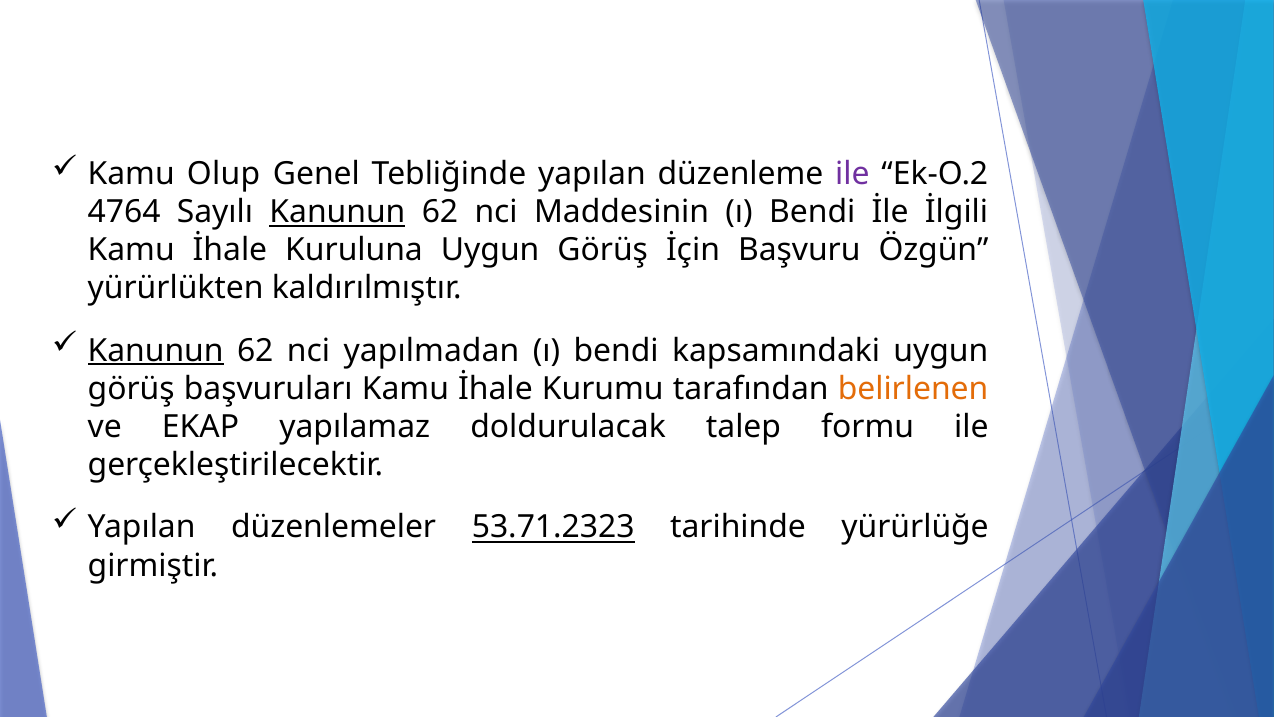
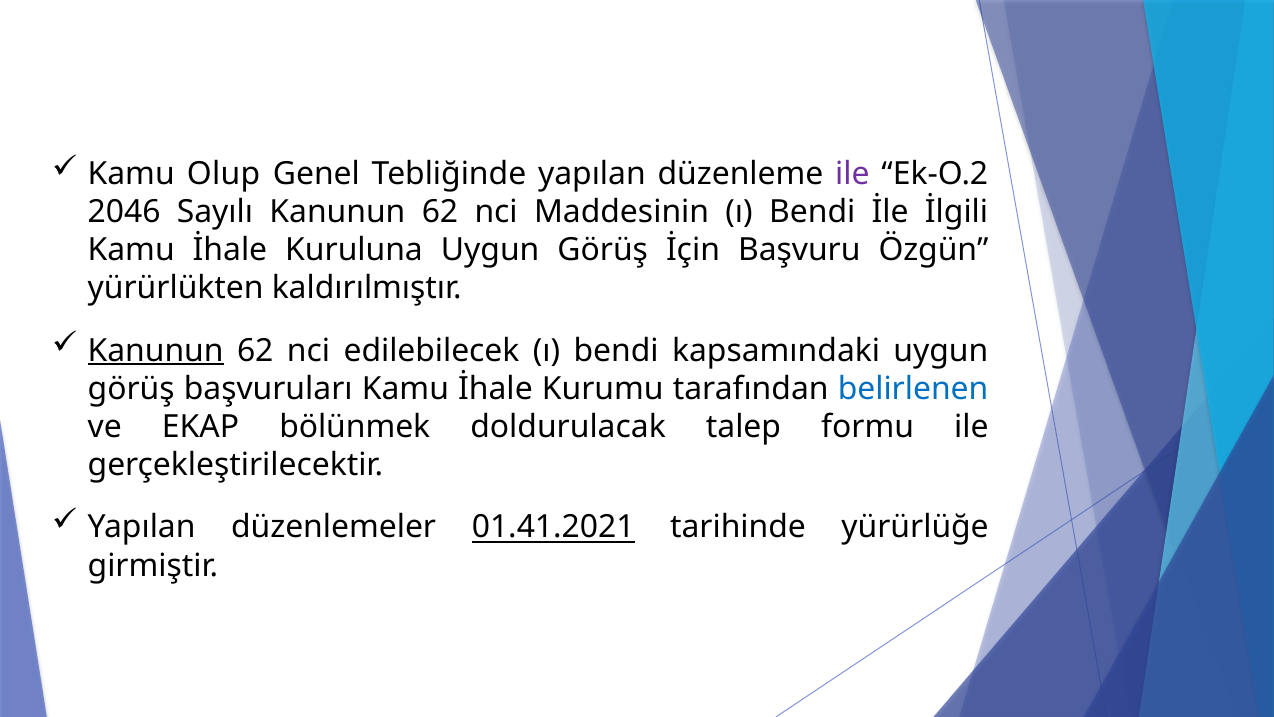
4764: 4764 -> 2046
Kanunun at (337, 212) underline: present -> none
yapılmadan: yapılmadan -> edilebilecek
belirlenen colour: orange -> blue
yapılamaz: yapılamaz -> bölünmek
53.71.2323: 53.71.2323 -> 01.41.2021
